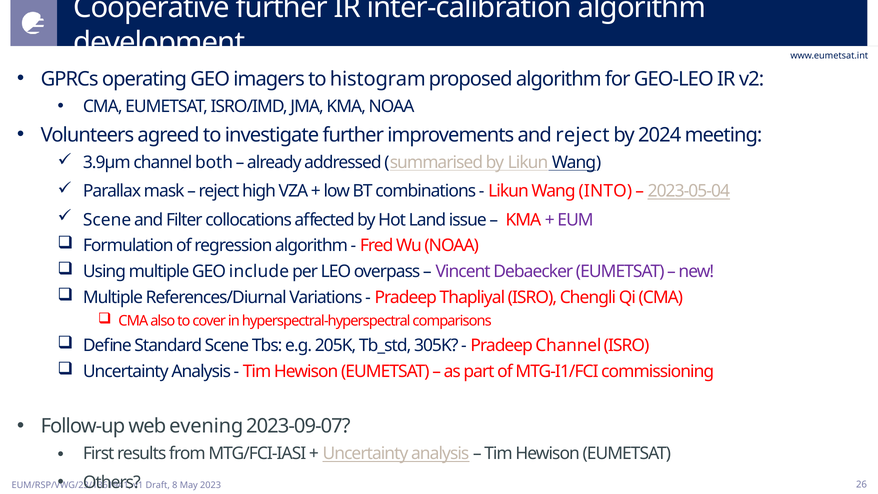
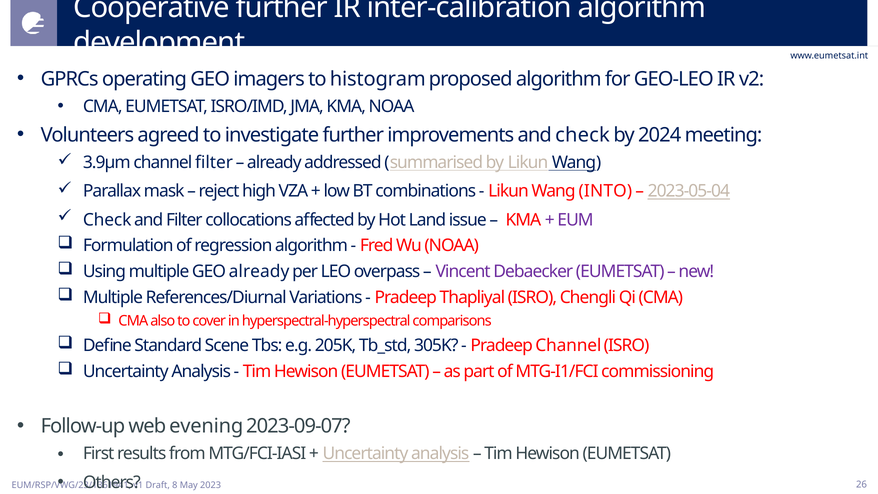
and reject: reject -> check
channel both: both -> filter
Scene at (107, 220): Scene -> Check
GEO include: include -> already
